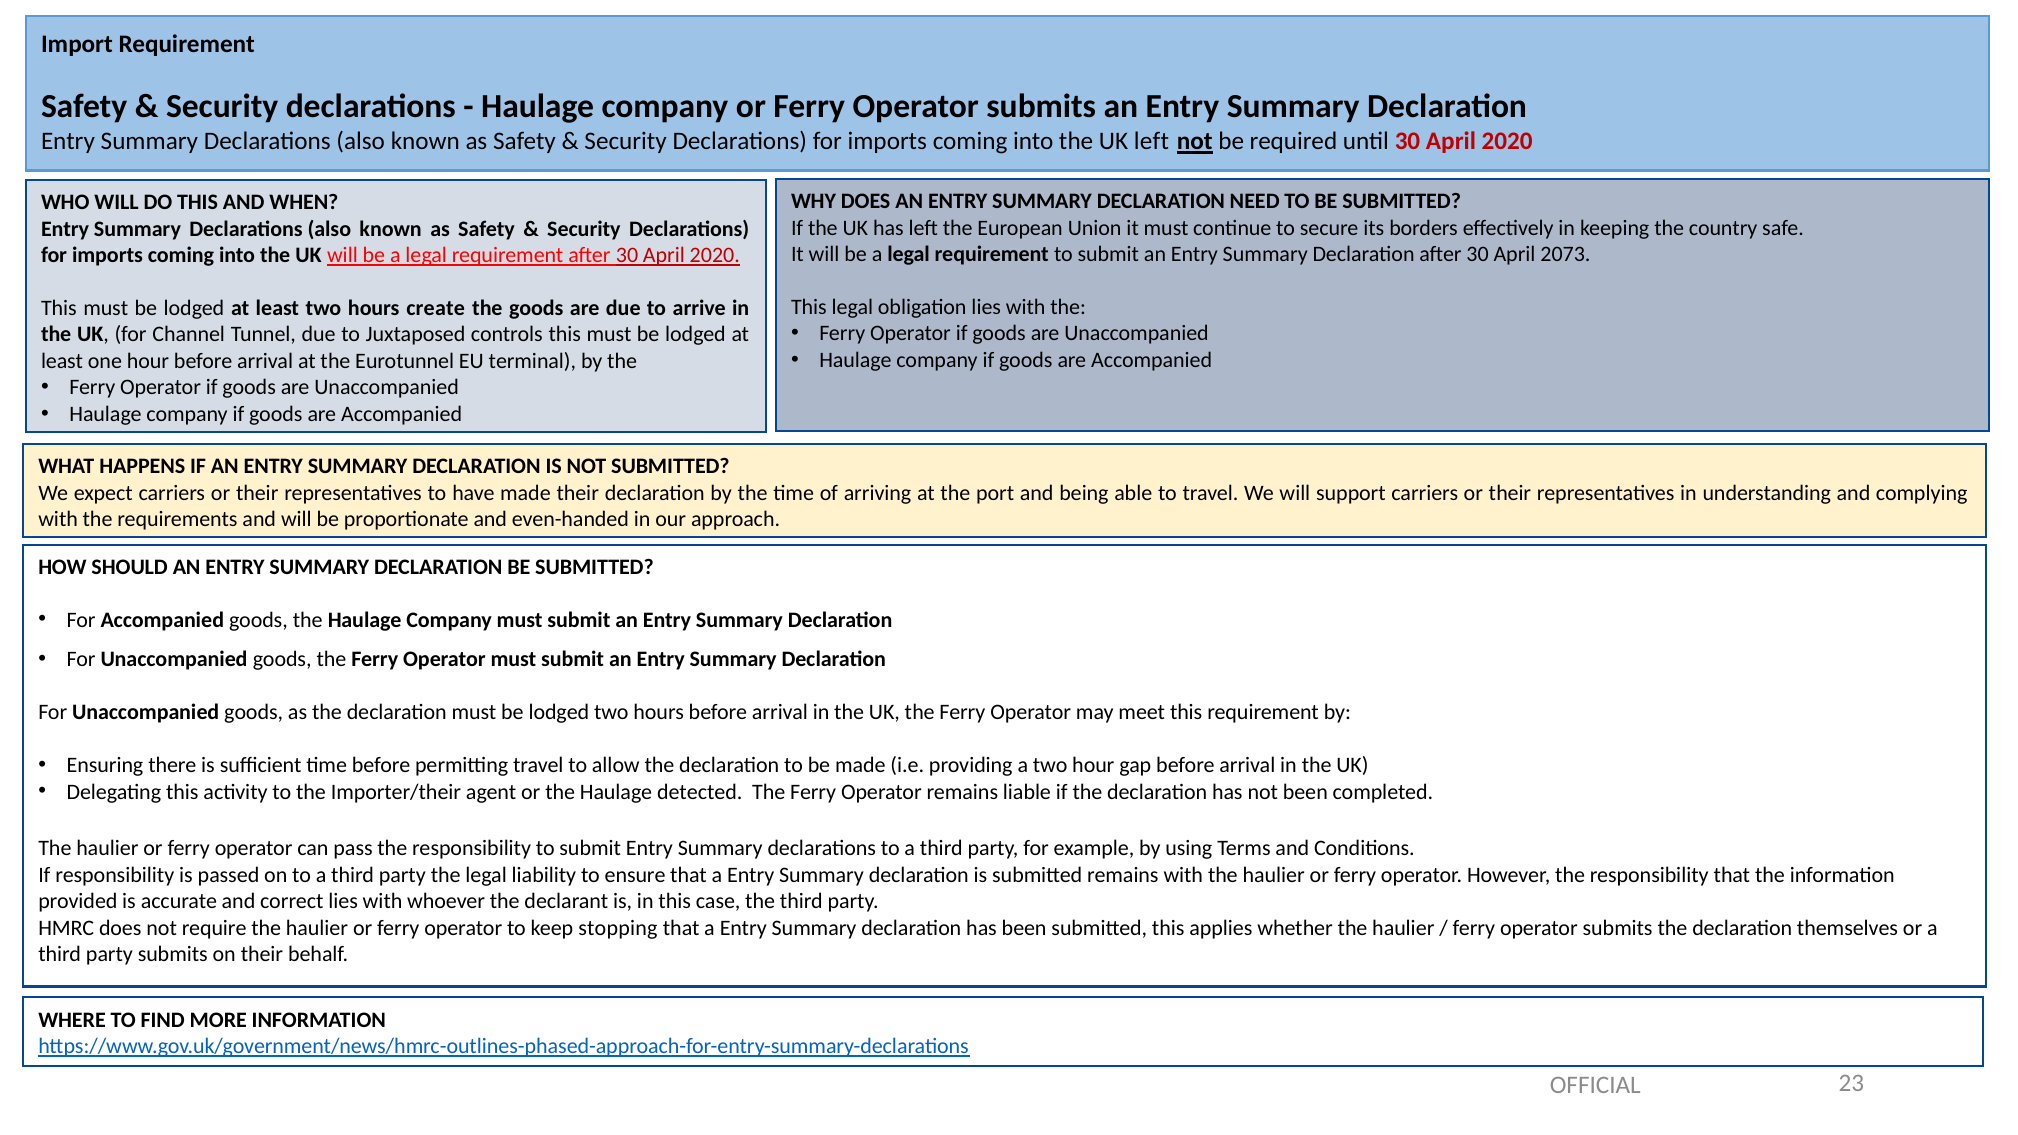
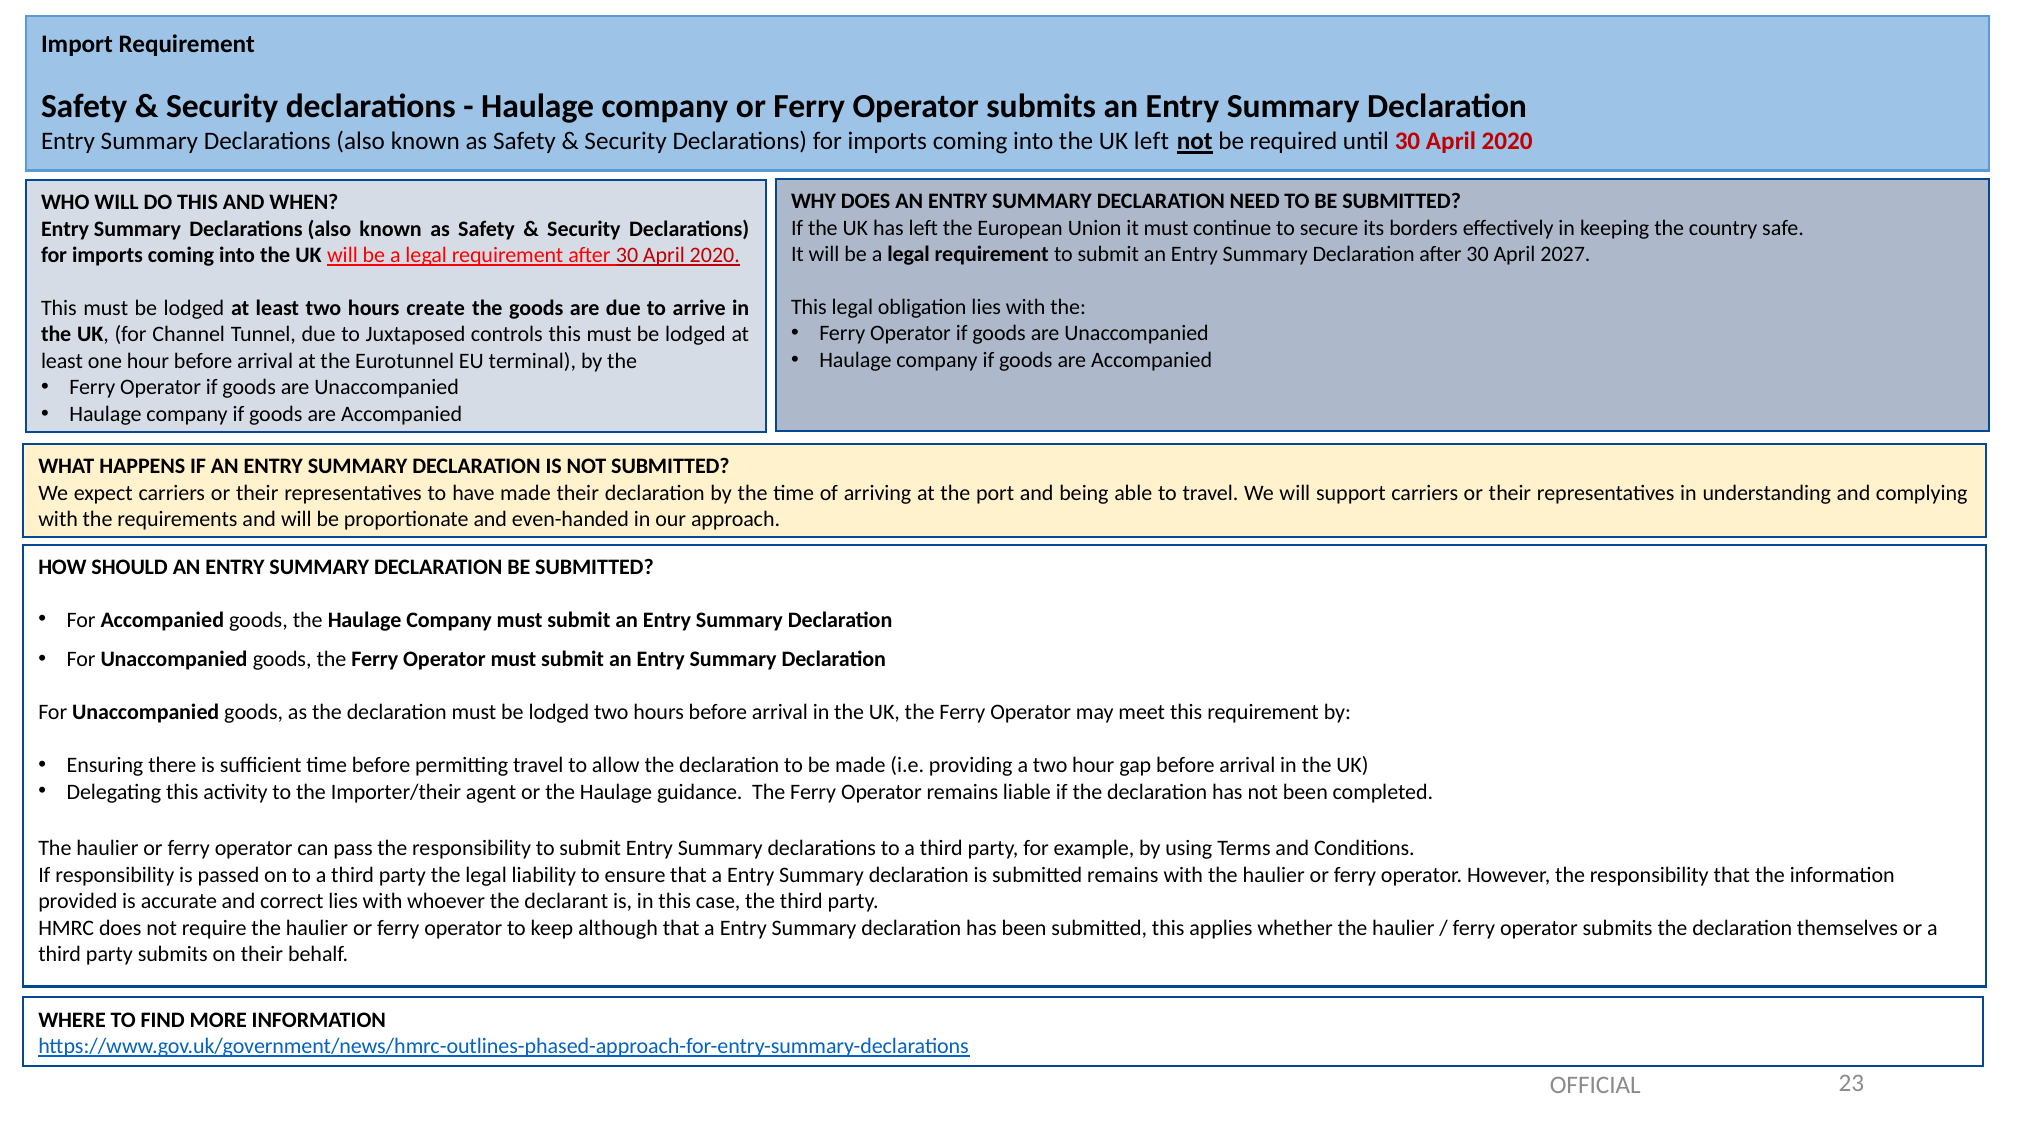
2073: 2073 -> 2027
detected: detected -> guidance
stopping: stopping -> although
